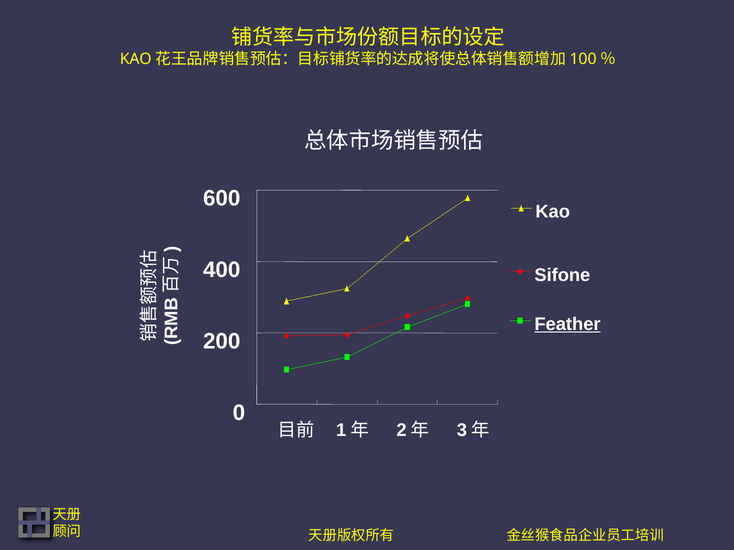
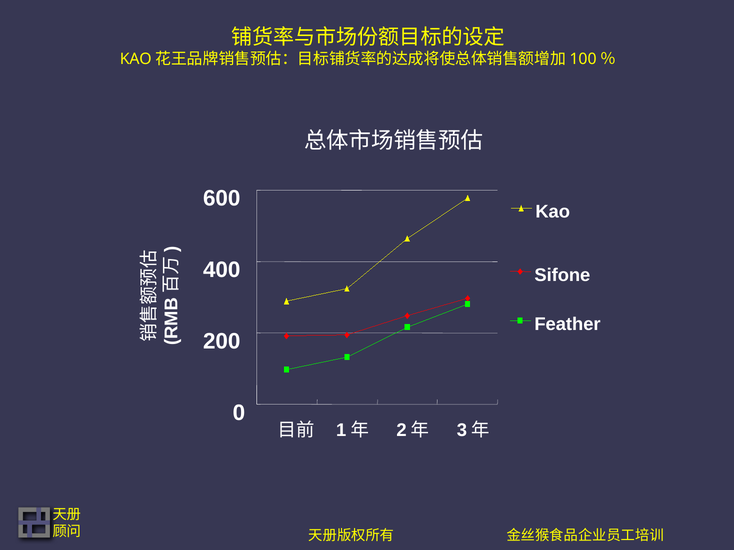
Feather underline: present -> none
